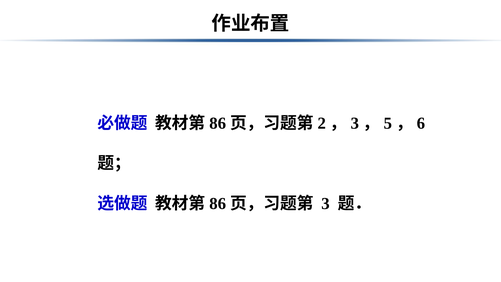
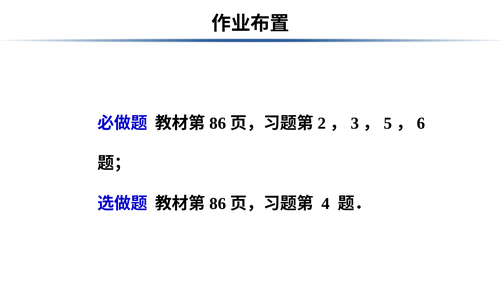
3: 3 -> 4
